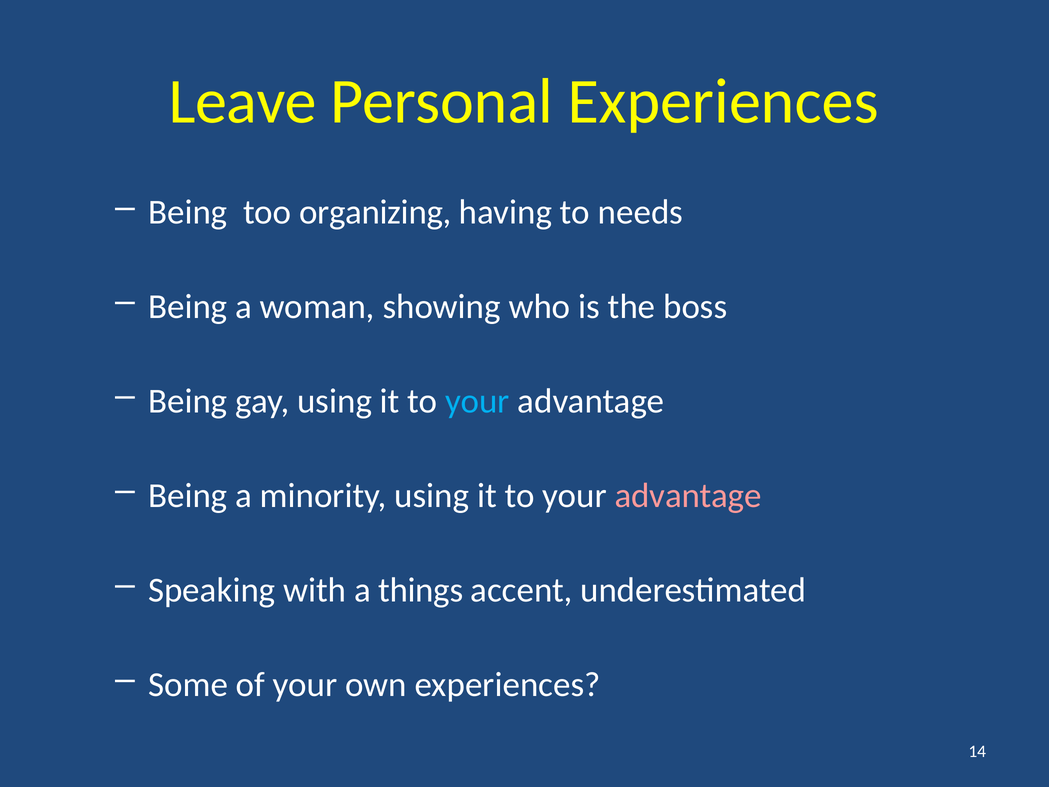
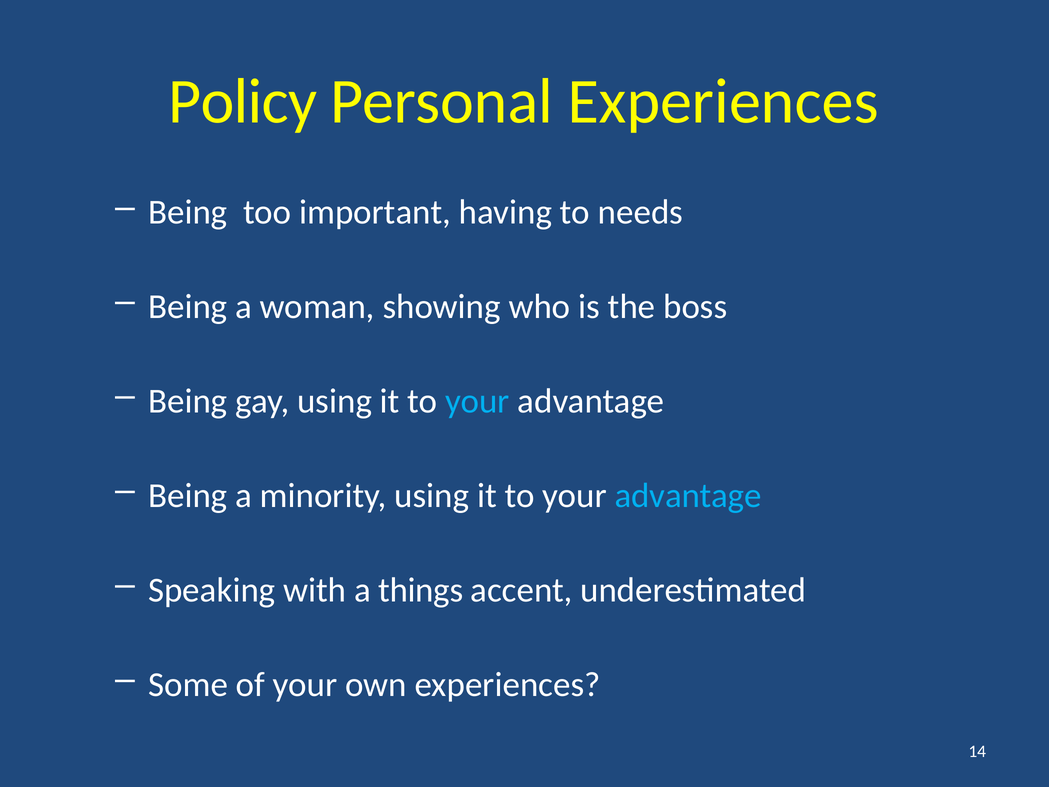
Leave: Leave -> Policy
organizing: organizing -> important
advantage at (688, 495) colour: pink -> light blue
